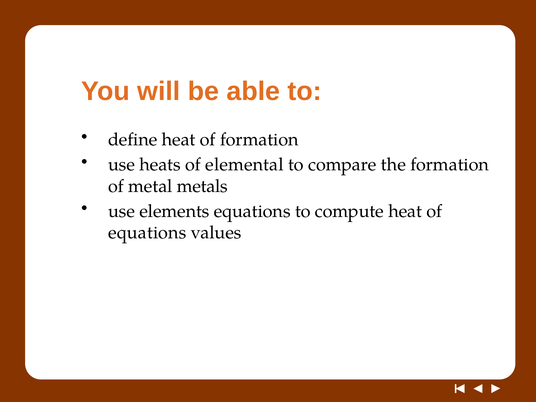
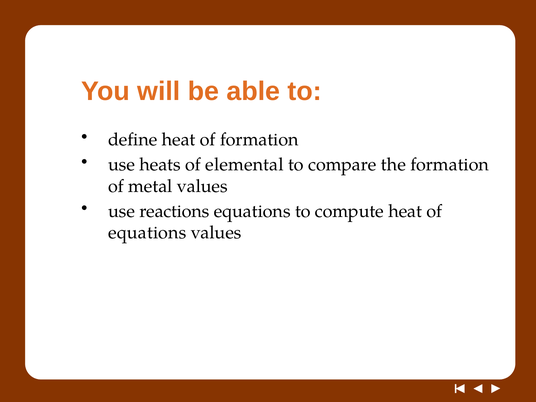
metal metals: metals -> values
elements: elements -> reactions
